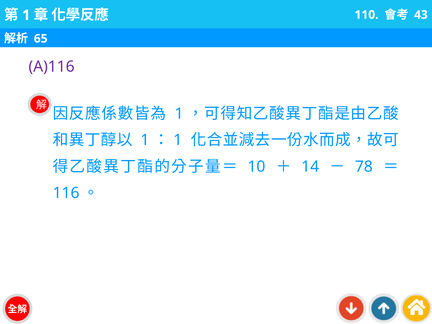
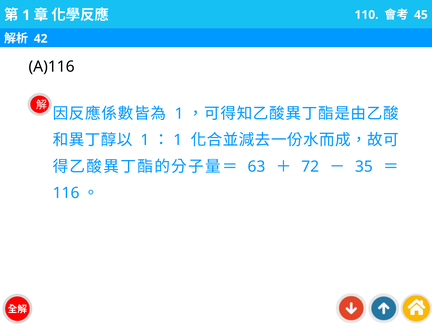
43: 43 -> 45
65: 65 -> 42
A)116 colour: purple -> black
10: 10 -> 63
14: 14 -> 72
78: 78 -> 35
